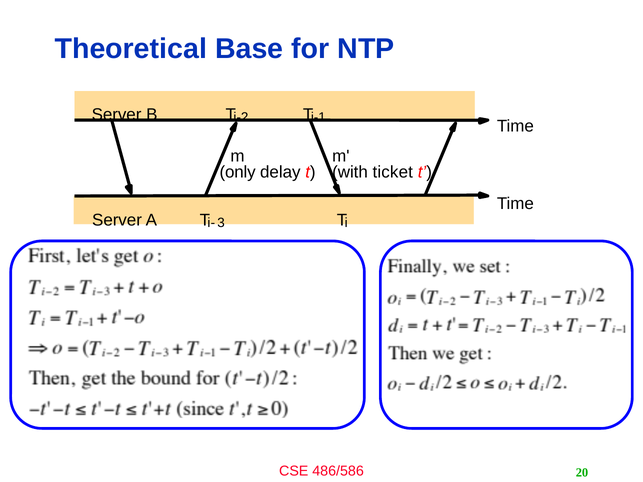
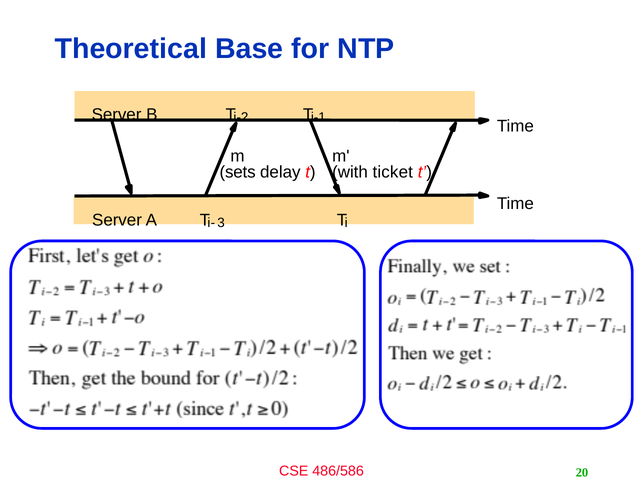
only: only -> sets
